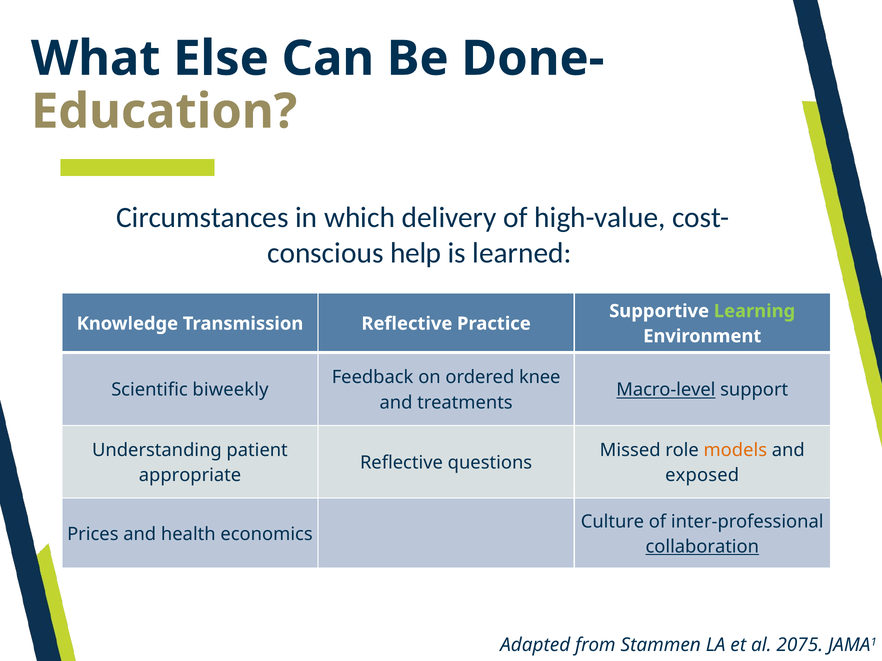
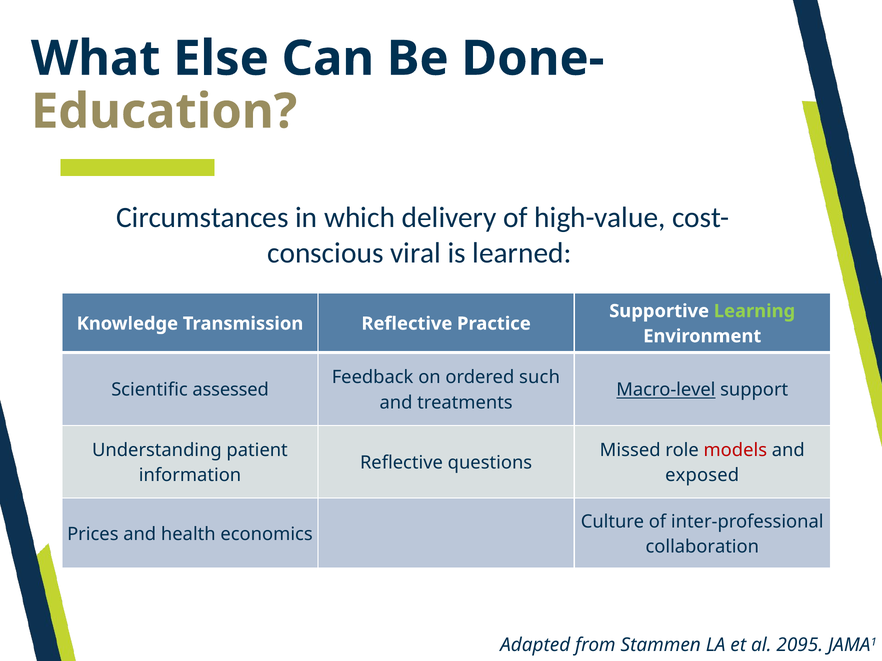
help: help -> viral
knee: knee -> such
biweekly: biweekly -> assessed
models colour: orange -> red
appropriate: appropriate -> information
collaboration underline: present -> none
2075: 2075 -> 2095
